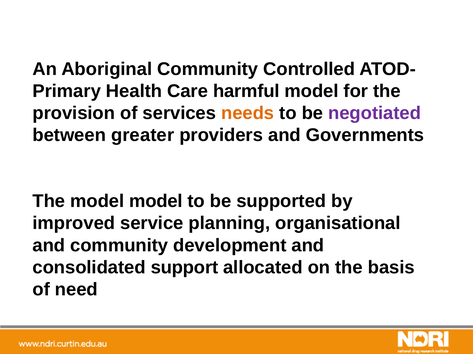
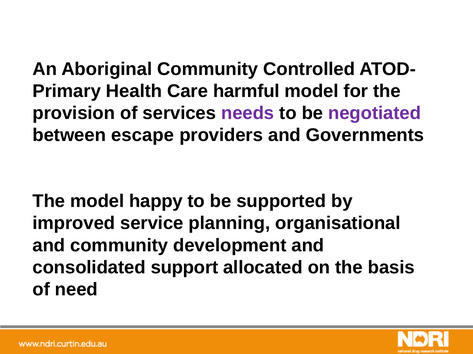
needs colour: orange -> purple
greater: greater -> escape
model model: model -> happy
